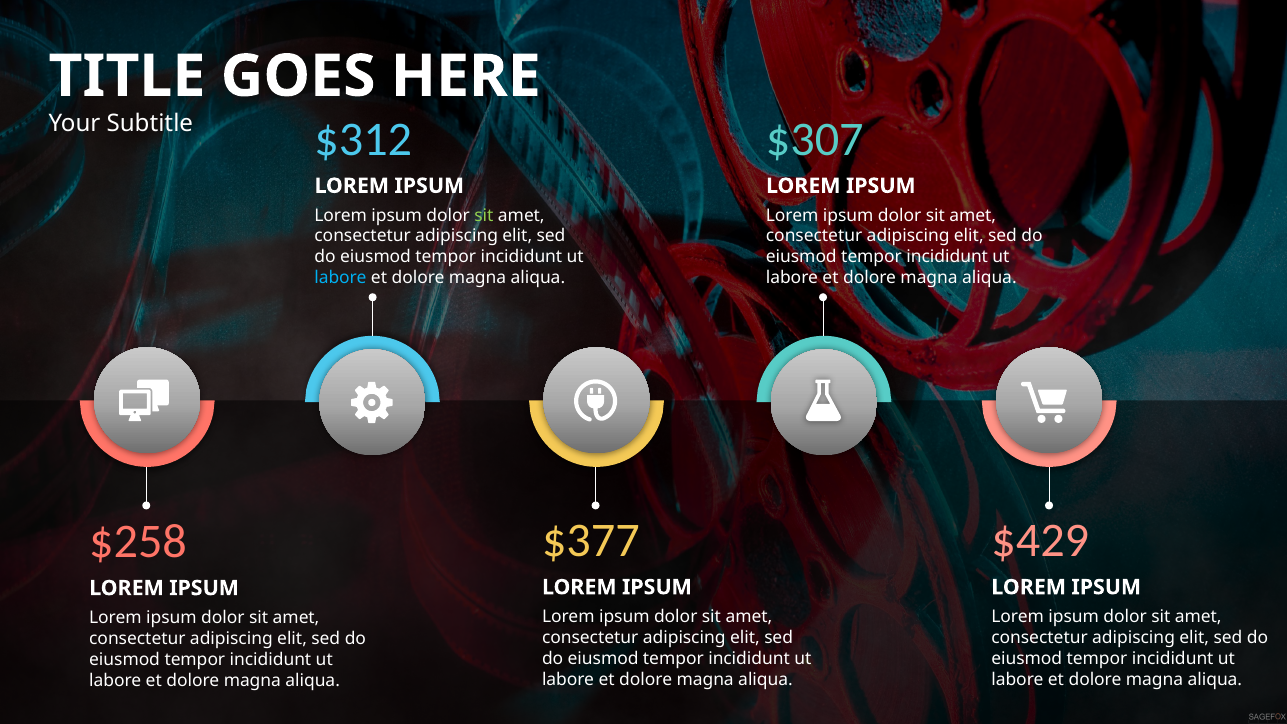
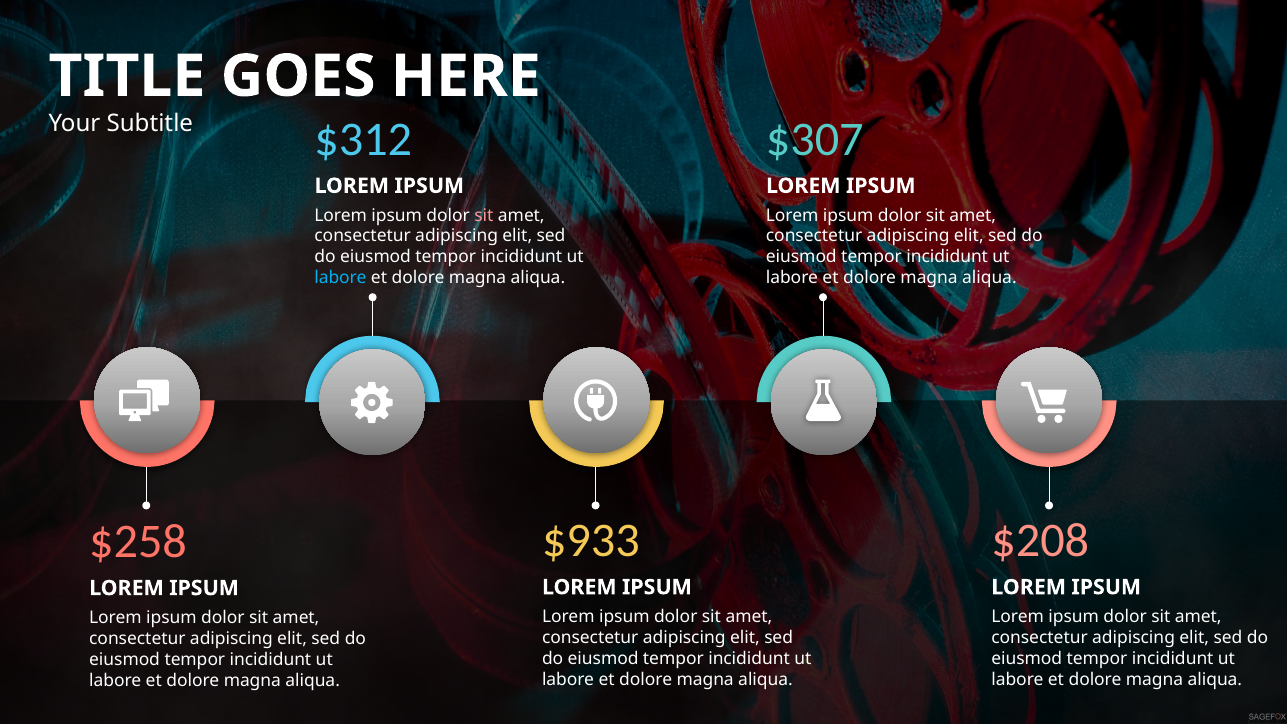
sit at (484, 215) colour: light green -> pink
$377: $377 -> $933
$429: $429 -> $208
